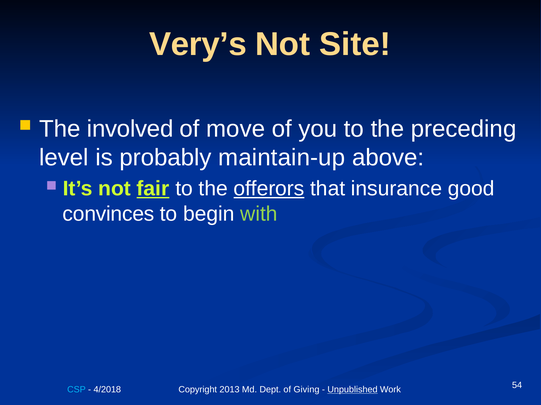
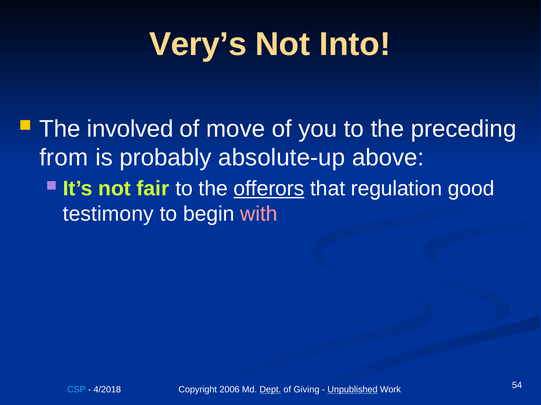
Site: Site -> Into
level: level -> from
maintain-up: maintain-up -> absolute-up
fair underline: present -> none
insurance: insurance -> regulation
convinces: convinces -> testimony
with colour: light green -> pink
2013: 2013 -> 2006
Dept underline: none -> present
